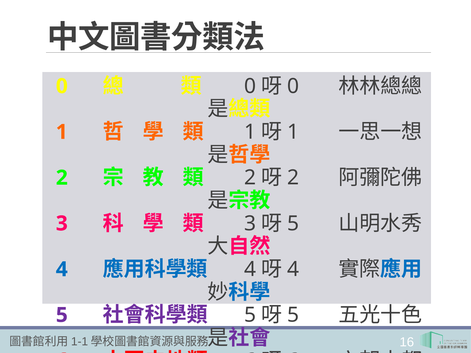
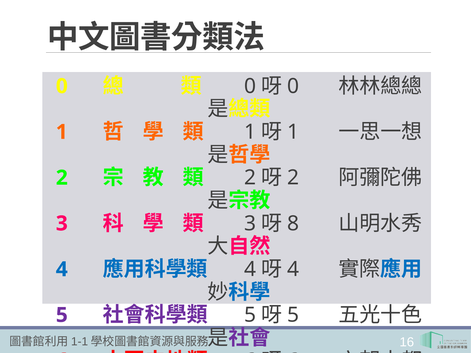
5 at (293, 224): 5 -> 8
